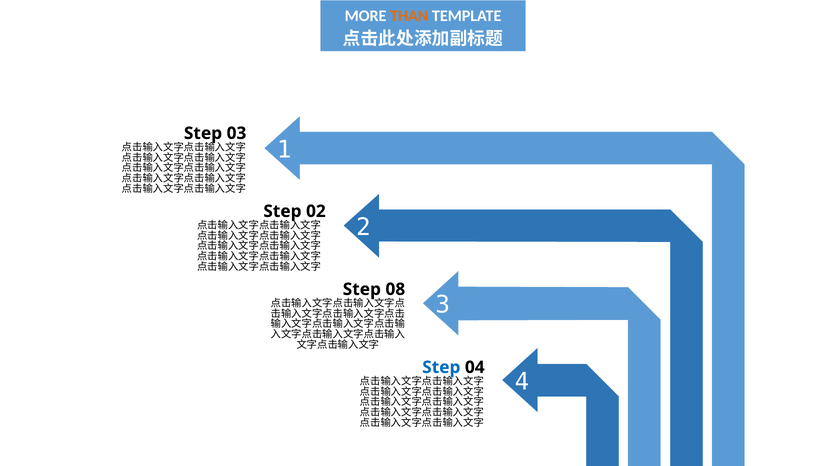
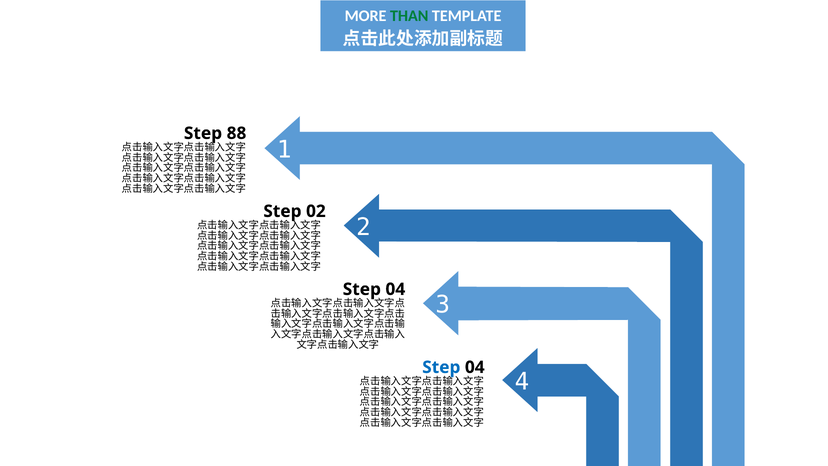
THAN colour: orange -> green
03: 03 -> 88
08 at (395, 289): 08 -> 04
